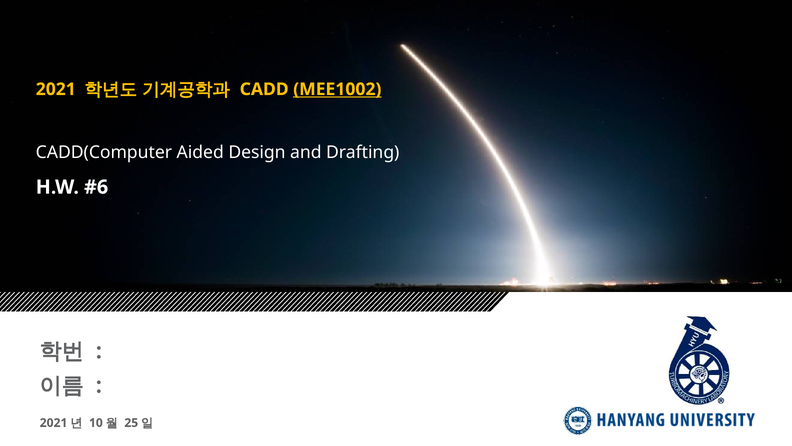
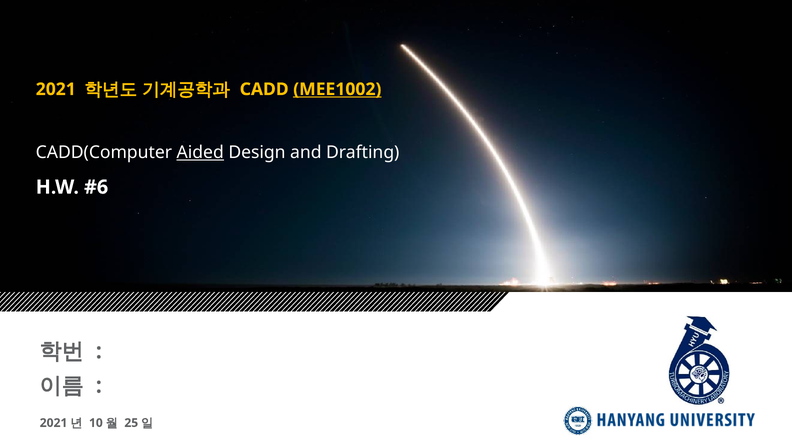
Aided underline: none -> present
